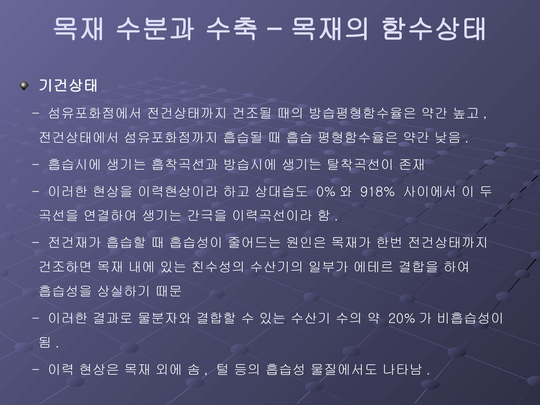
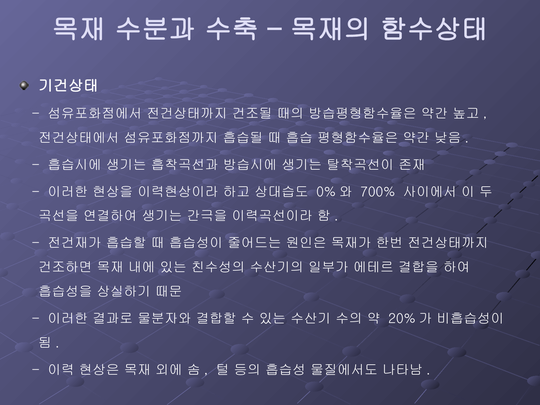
918%: 918% -> 700%
